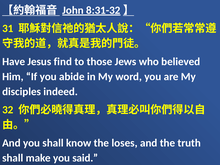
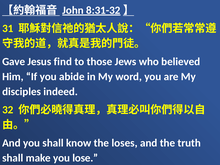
Have: Have -> Gave
said: said -> lose
